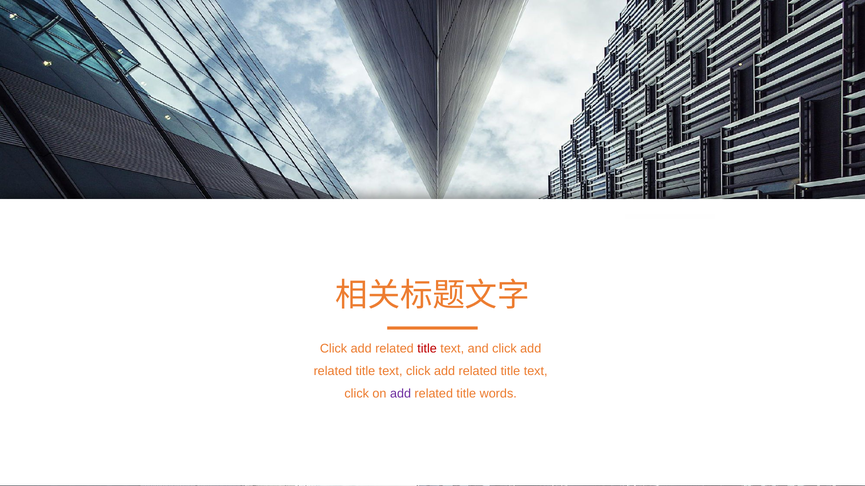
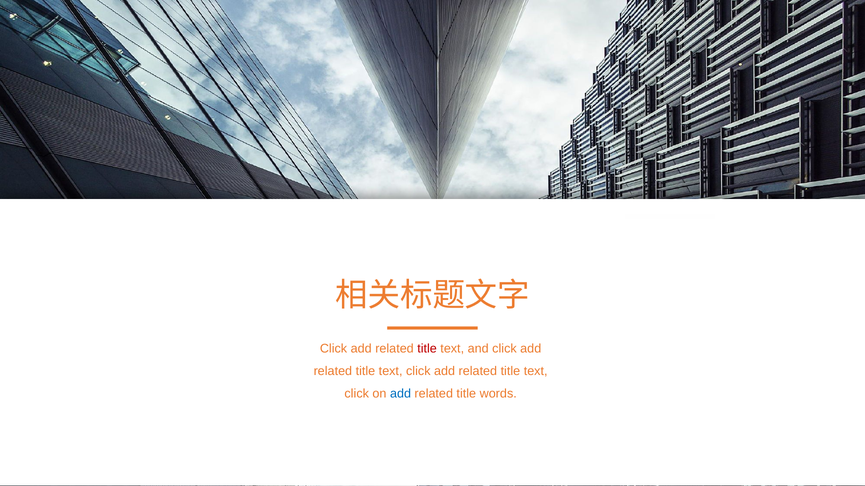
add at (401, 394) colour: purple -> blue
